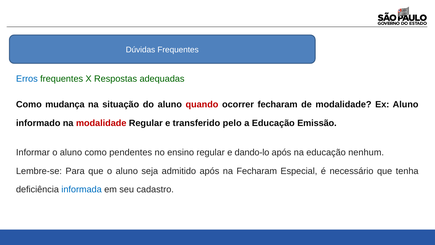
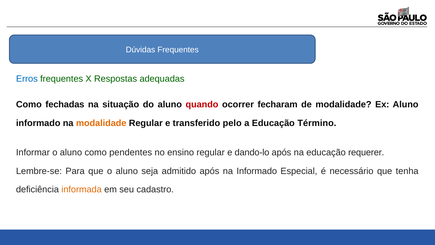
mudança: mudança -> fechadas
modalidade at (101, 123) colour: red -> orange
Emissão: Emissão -> Término
nenhum: nenhum -> requerer
na Fecharam: Fecharam -> Informado
informada colour: blue -> orange
